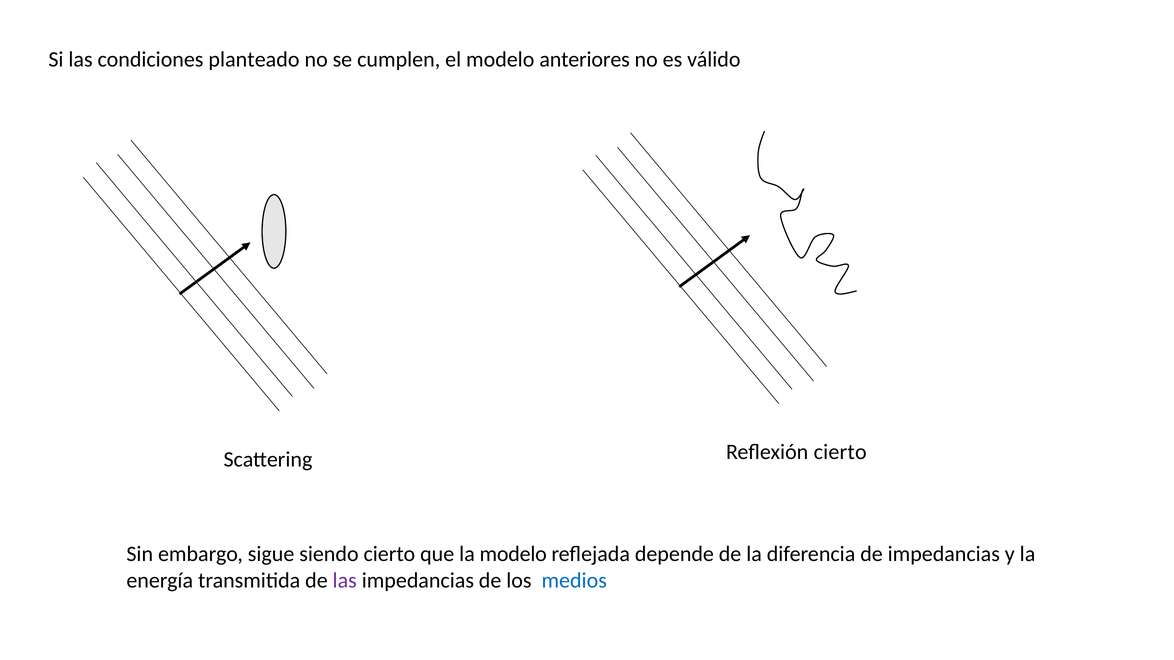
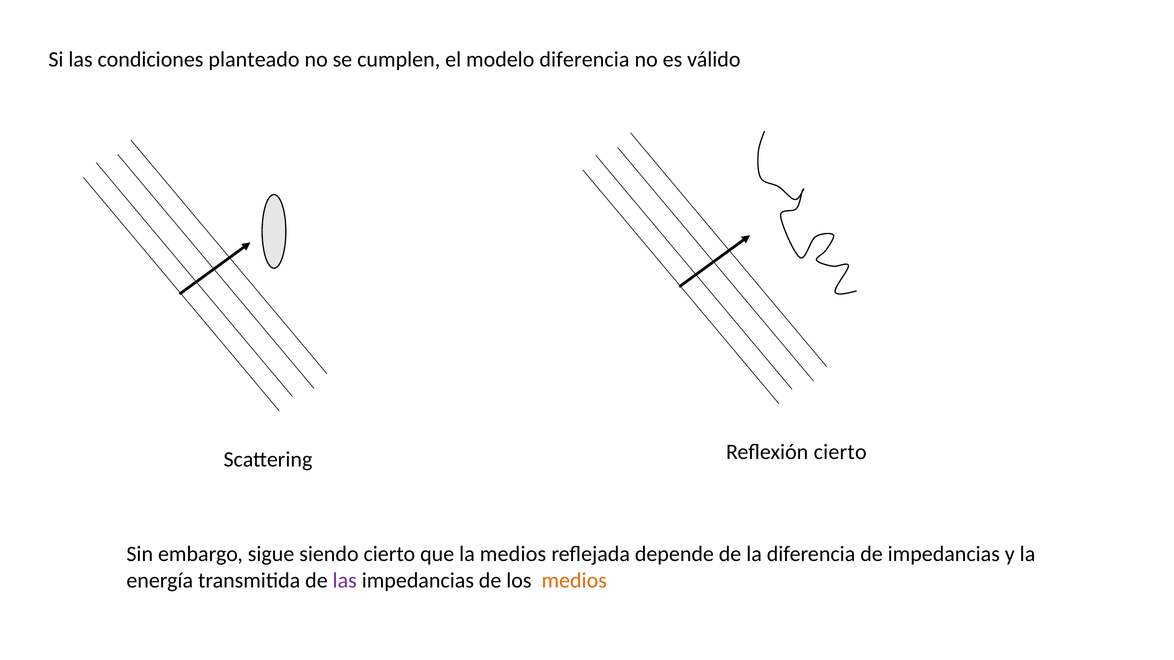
modelo anteriores: anteriores -> diferencia
la modelo: modelo -> medios
medios at (574, 581) colour: blue -> orange
